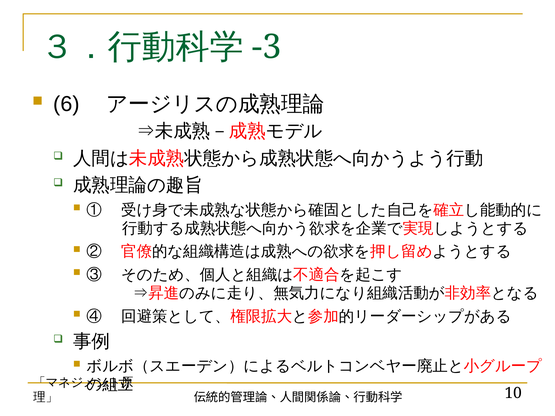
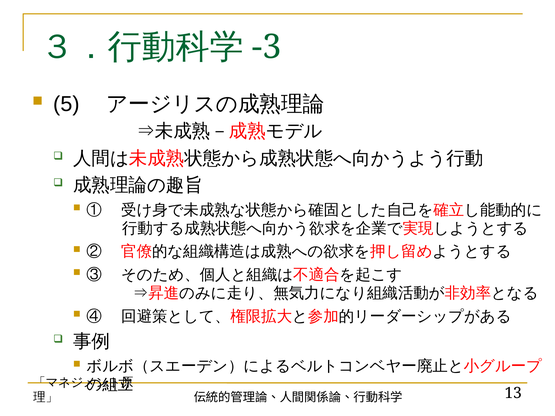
6: 6 -> 5
10: 10 -> 13
